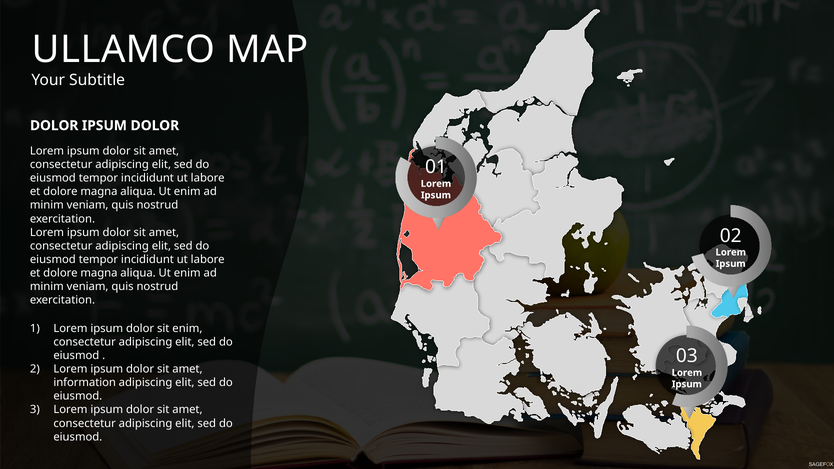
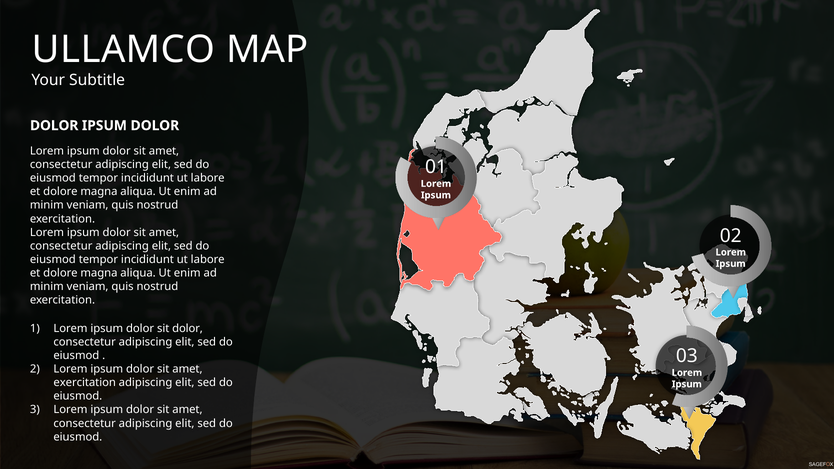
sit enim: enim -> dolor
information at (85, 383): information -> exercitation
